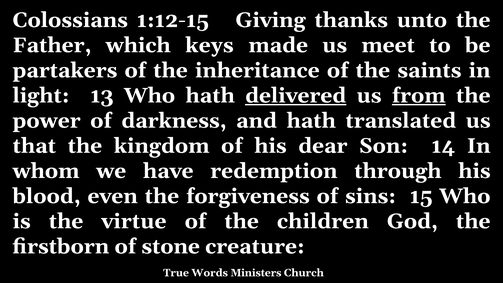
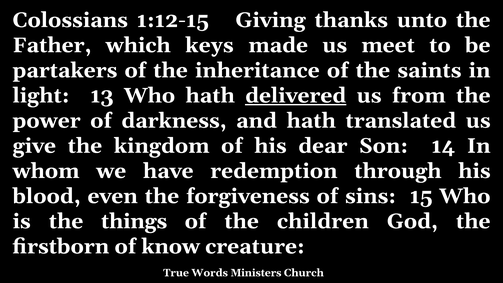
from underline: present -> none
that: that -> give
virtue: virtue -> things
stone: stone -> know
